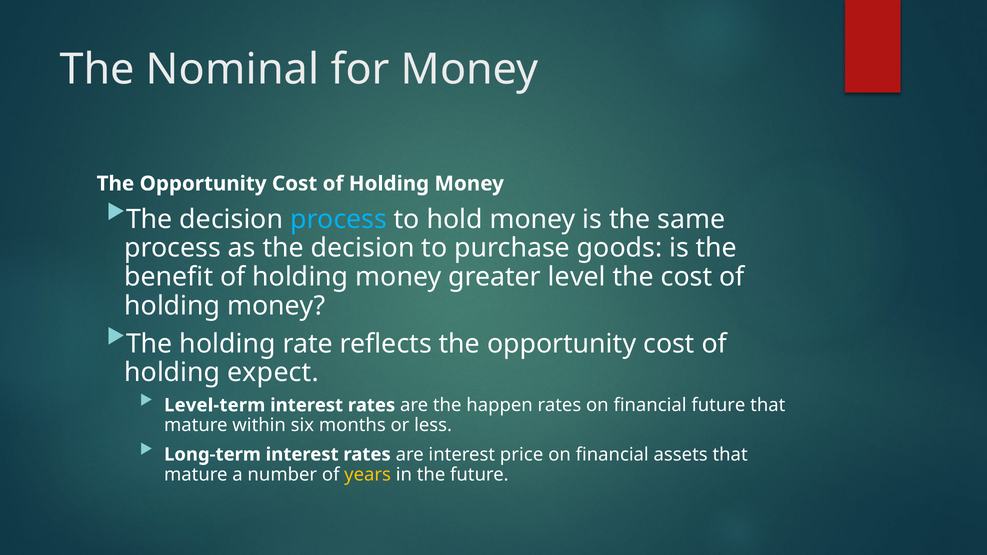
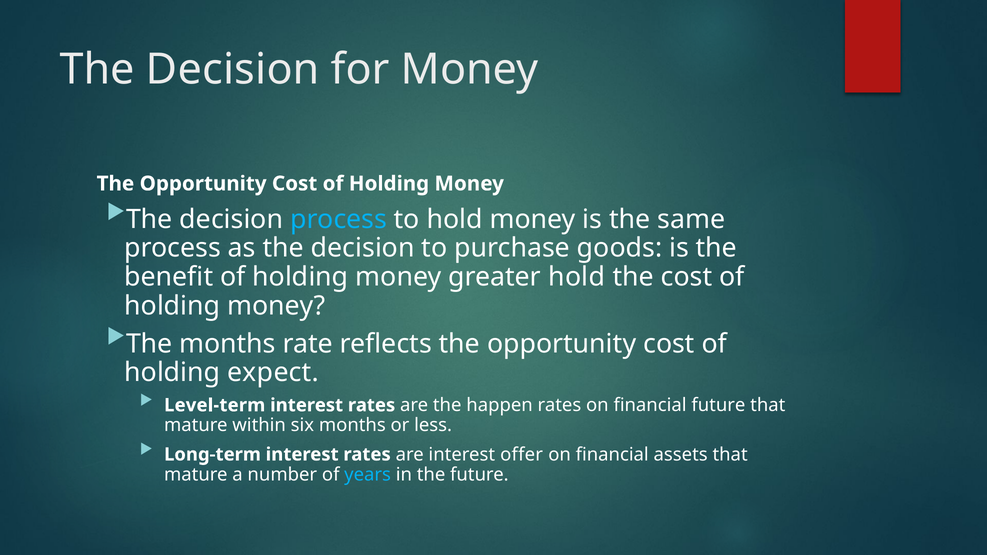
Nominal at (233, 69): Nominal -> Decision
greater level: level -> hold
The holding: holding -> months
price: price -> offer
years colour: yellow -> light blue
